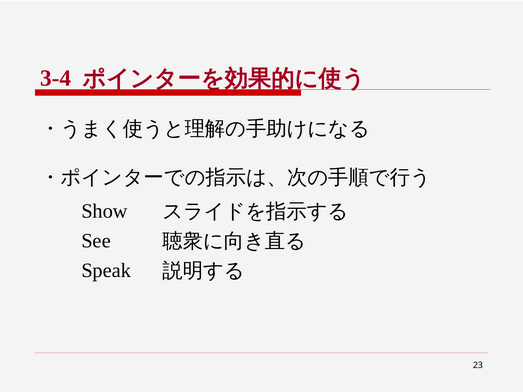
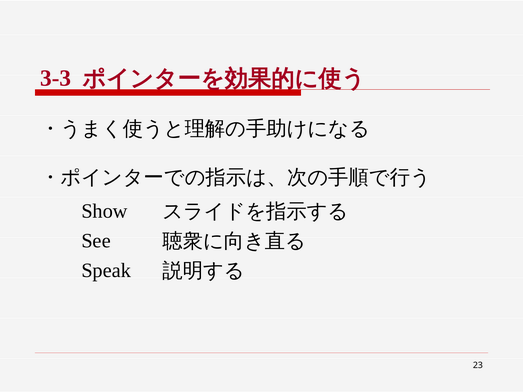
3-4: 3-4 -> 3-3
